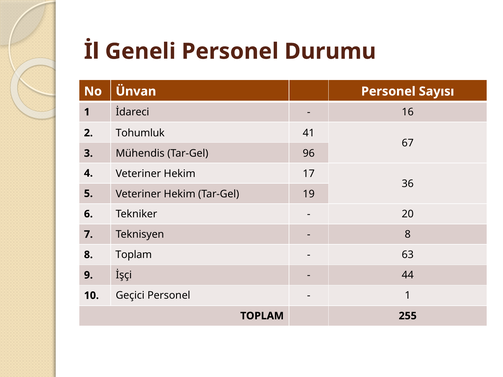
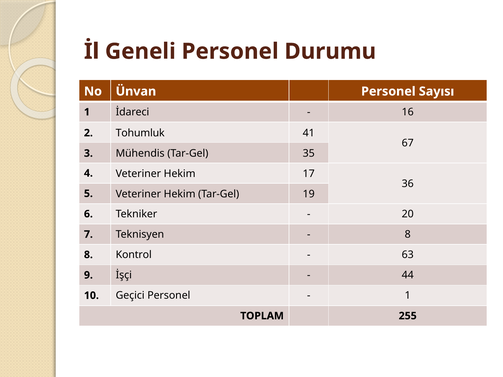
96: 96 -> 35
8 Toplam: Toplam -> Kontrol
